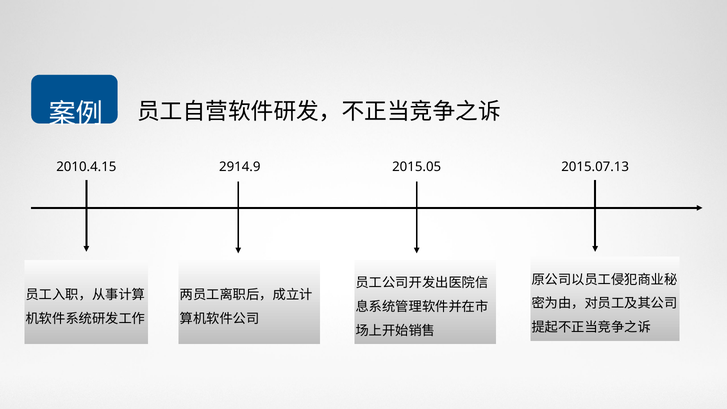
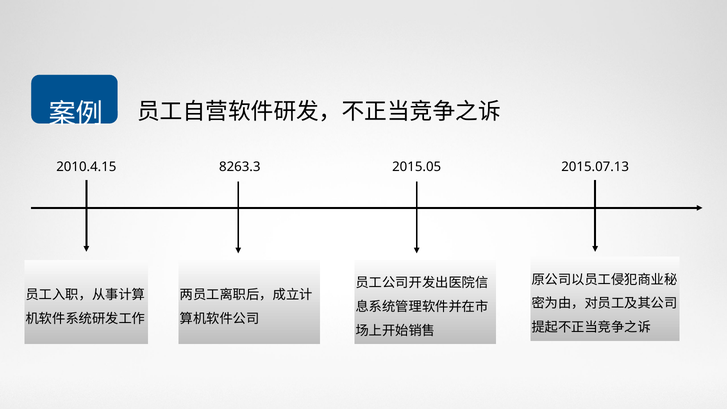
2914.9: 2914.9 -> 8263.3
